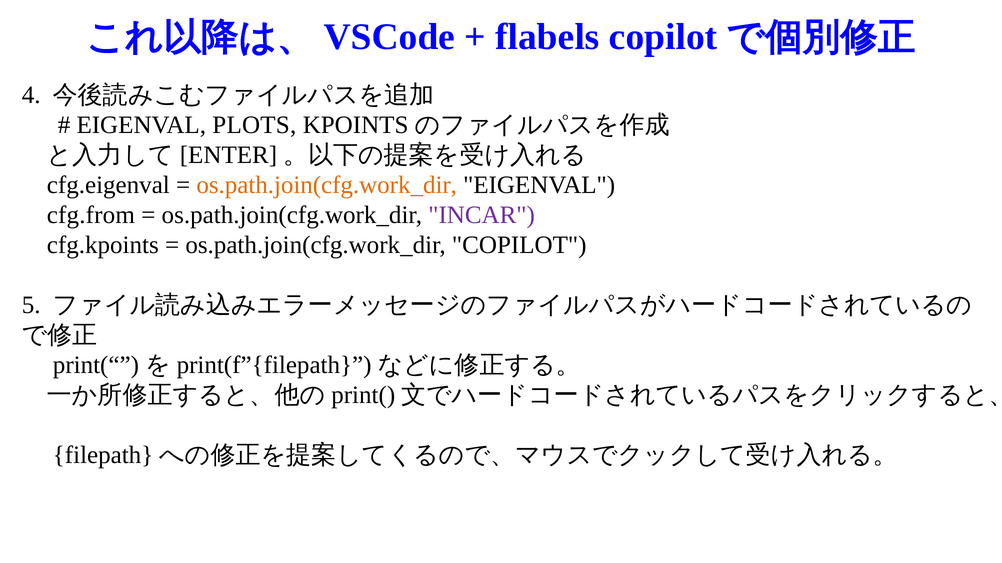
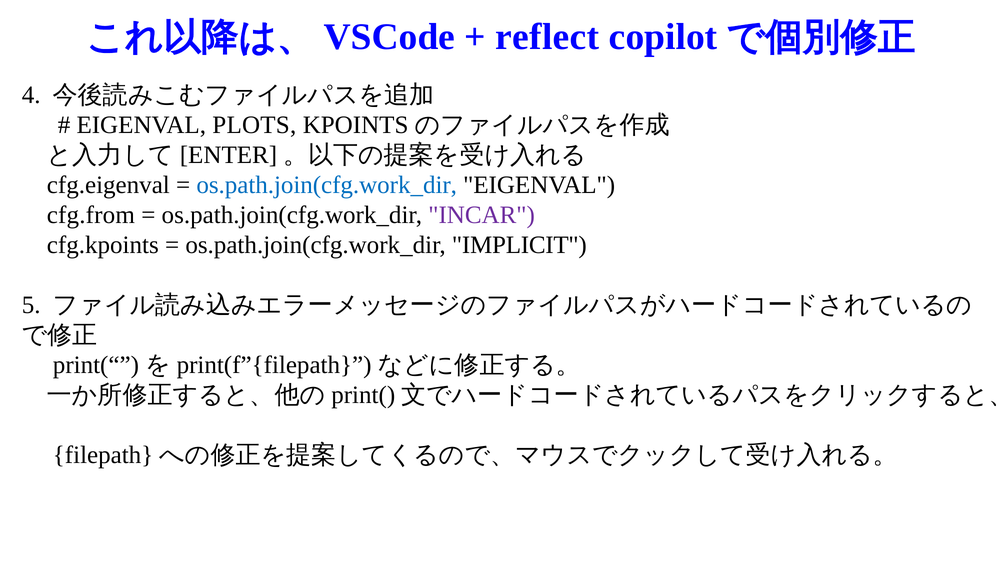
flabels: flabels -> reflect
os.path.join(cfg.work_dir at (327, 185) colour: orange -> blue
os.path.join(cfg.work_dir COPILOT: COPILOT -> IMPLICIT
